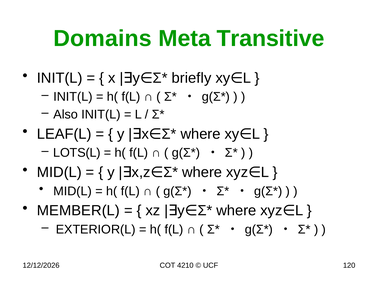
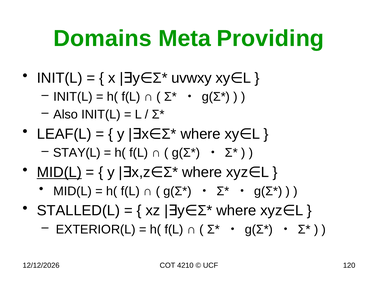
Transitive: Transitive -> Providing
briefly: briefly -> uvwxy
LOTS(L: LOTS(L -> STAY(L
MID(L at (59, 172) underline: none -> present
MEMBER(L: MEMBER(L -> STALLED(L
